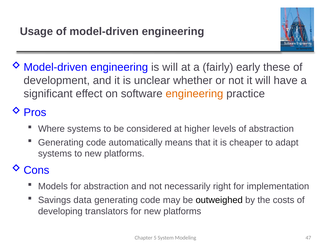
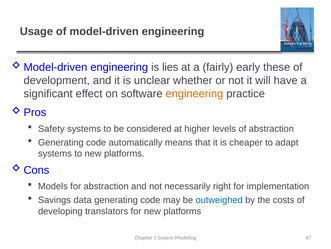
is will: will -> lies
Where: Where -> Safety
outweighed colour: black -> blue
